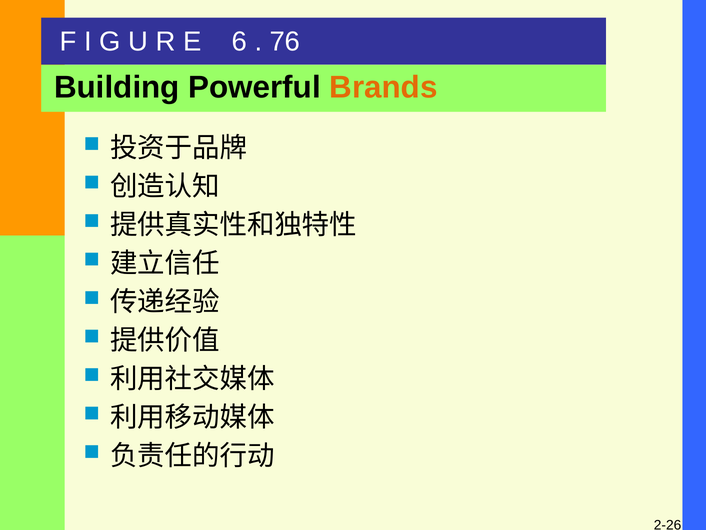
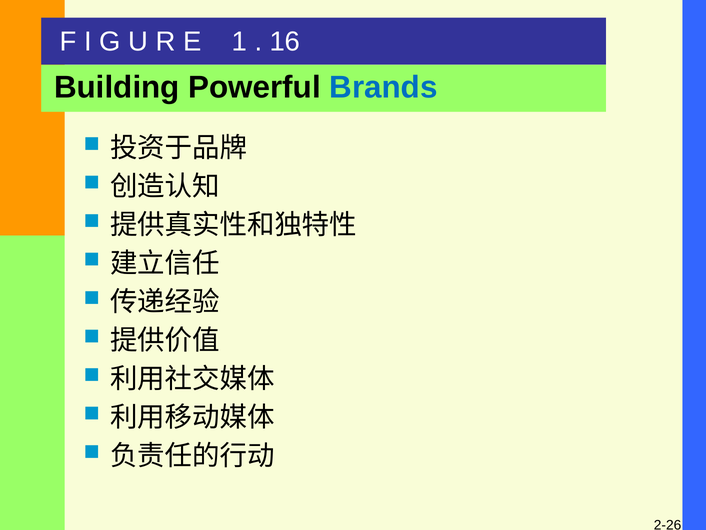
6: 6 -> 1
76: 76 -> 16
Brands colour: orange -> blue
